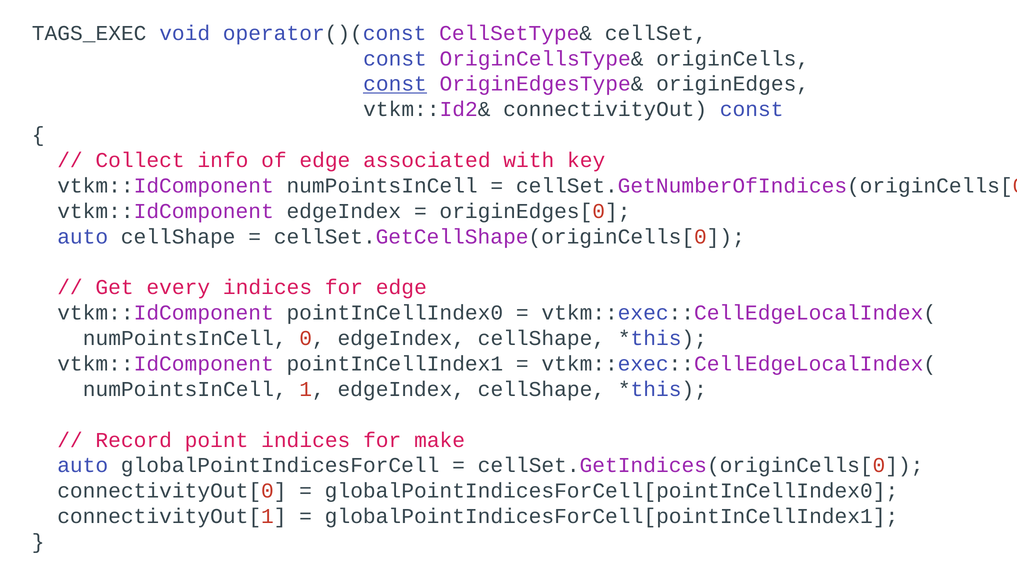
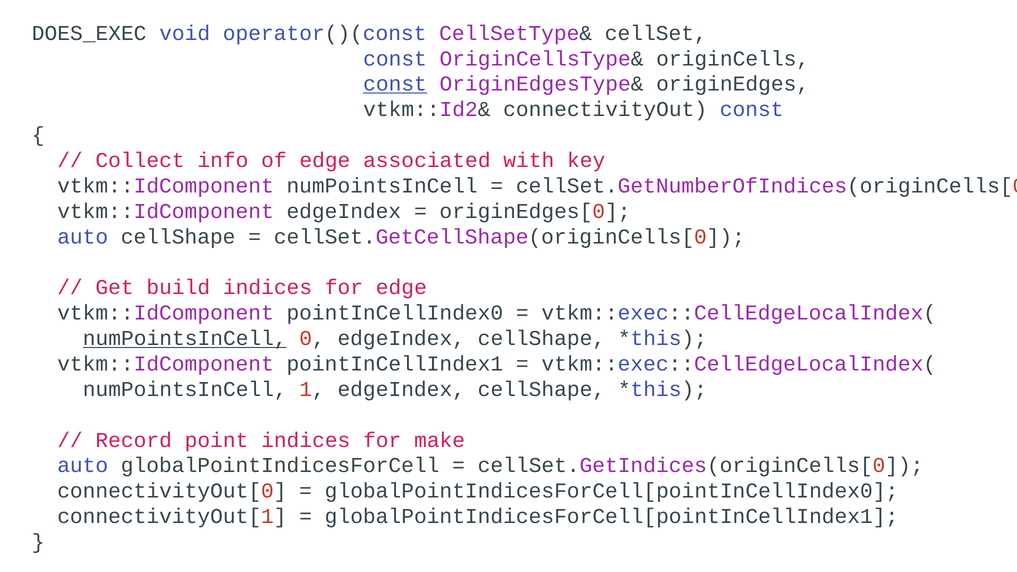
TAGS_EXEC: TAGS_EXEC -> DOES_EXEC
every: every -> build
numPointsInCell at (185, 338) underline: none -> present
